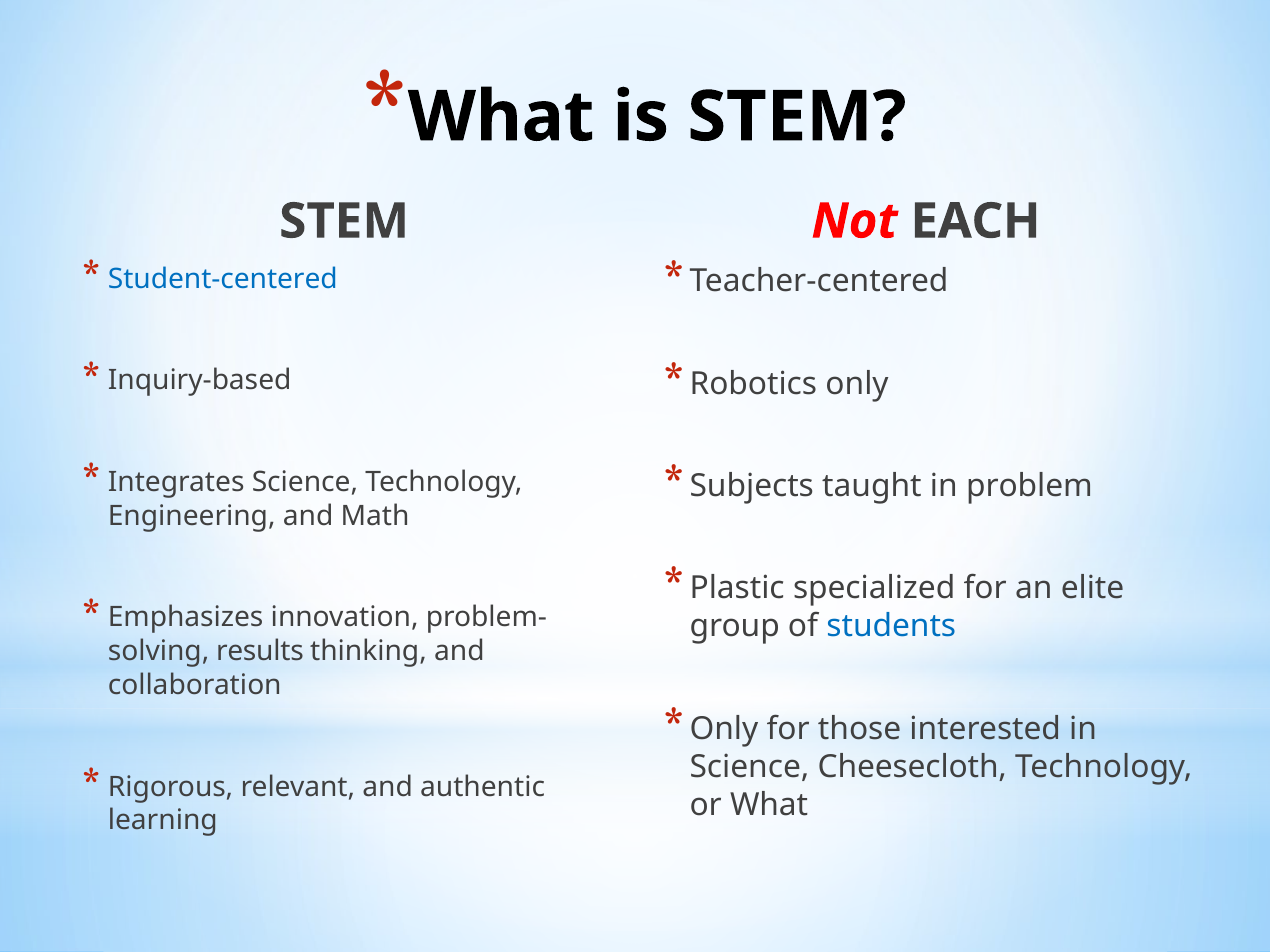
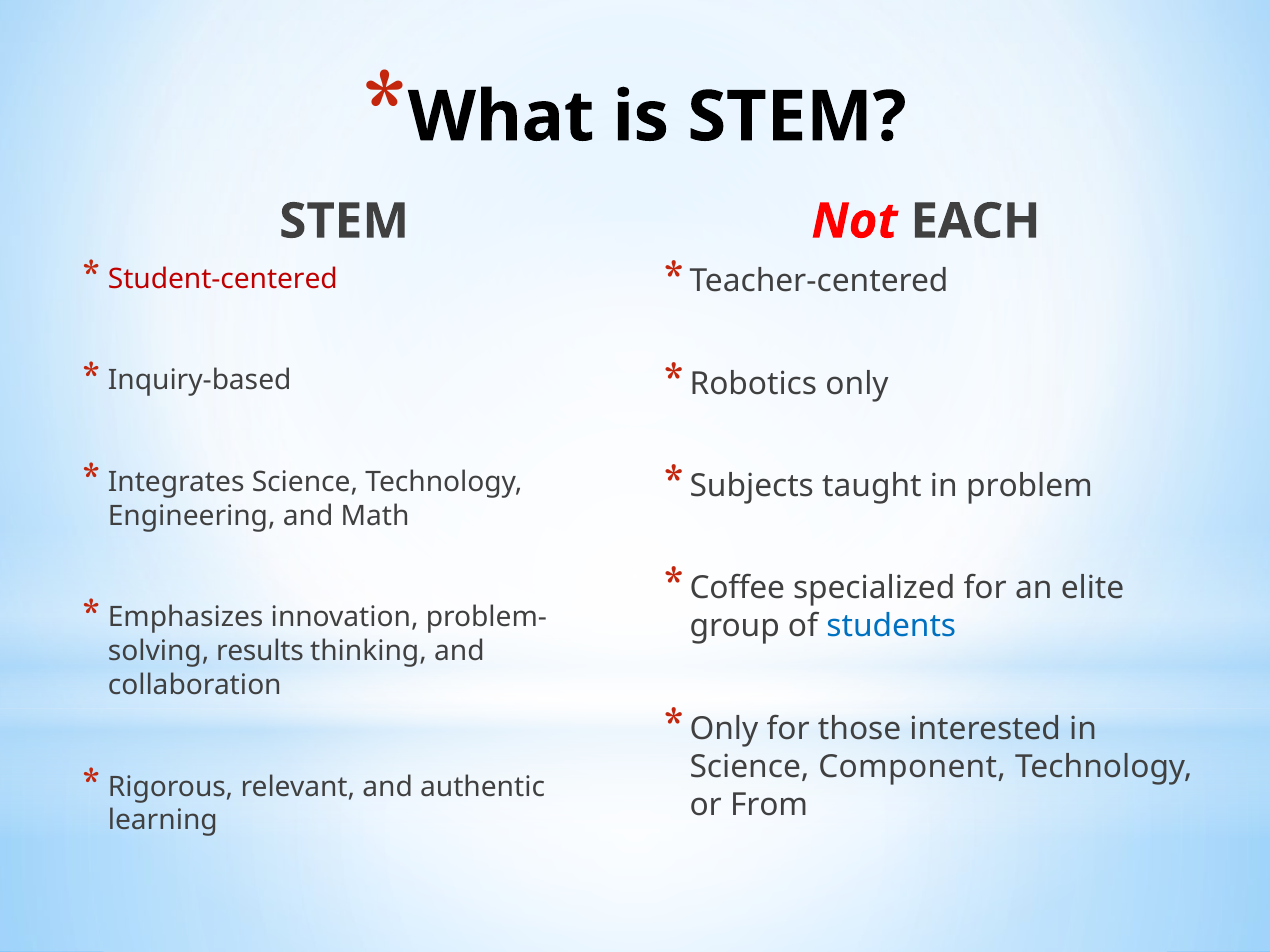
Student-centered colour: blue -> red
Plastic: Plastic -> Coffee
Cheesecloth: Cheesecloth -> Component
or What: What -> From
